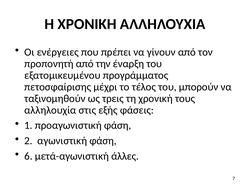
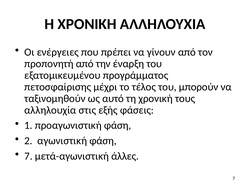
τρεις: τρεις -> αυτό
6 at (28, 157): 6 -> 7
